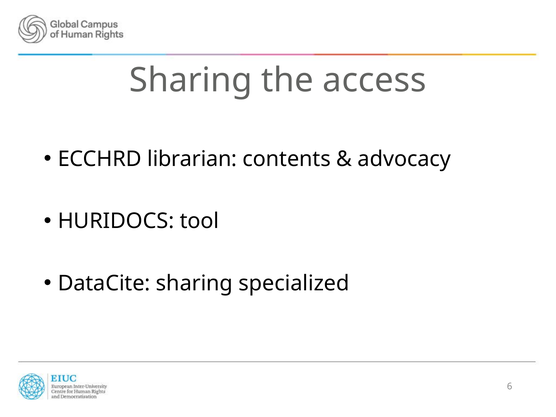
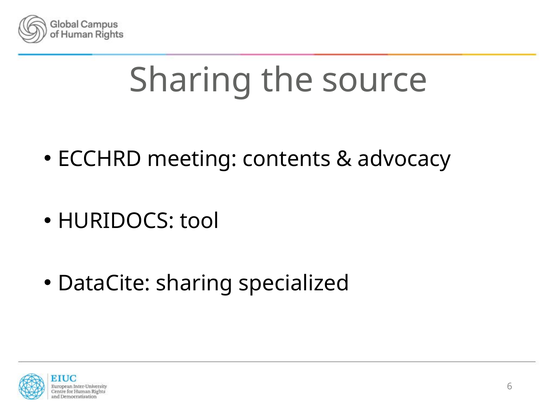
access: access -> source
librarian: librarian -> meeting
